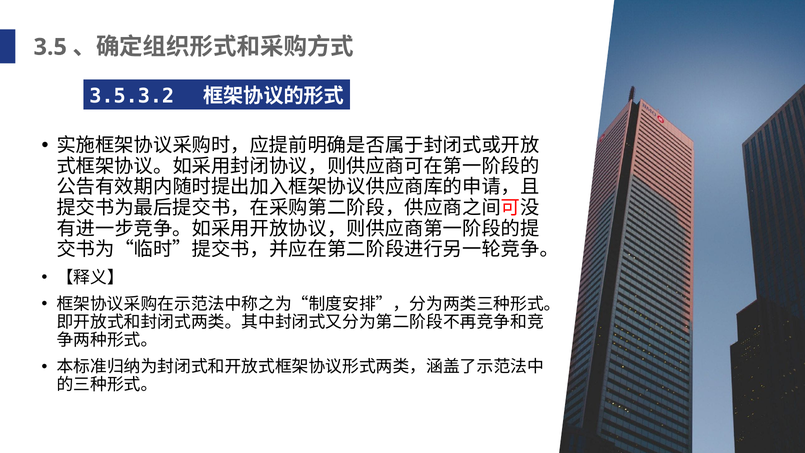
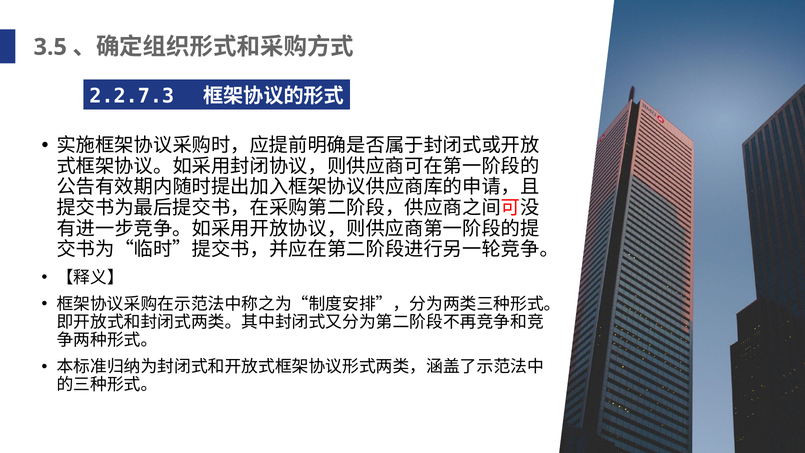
3.5.3.2: 3.5.3.2 -> 2.2.7.3
